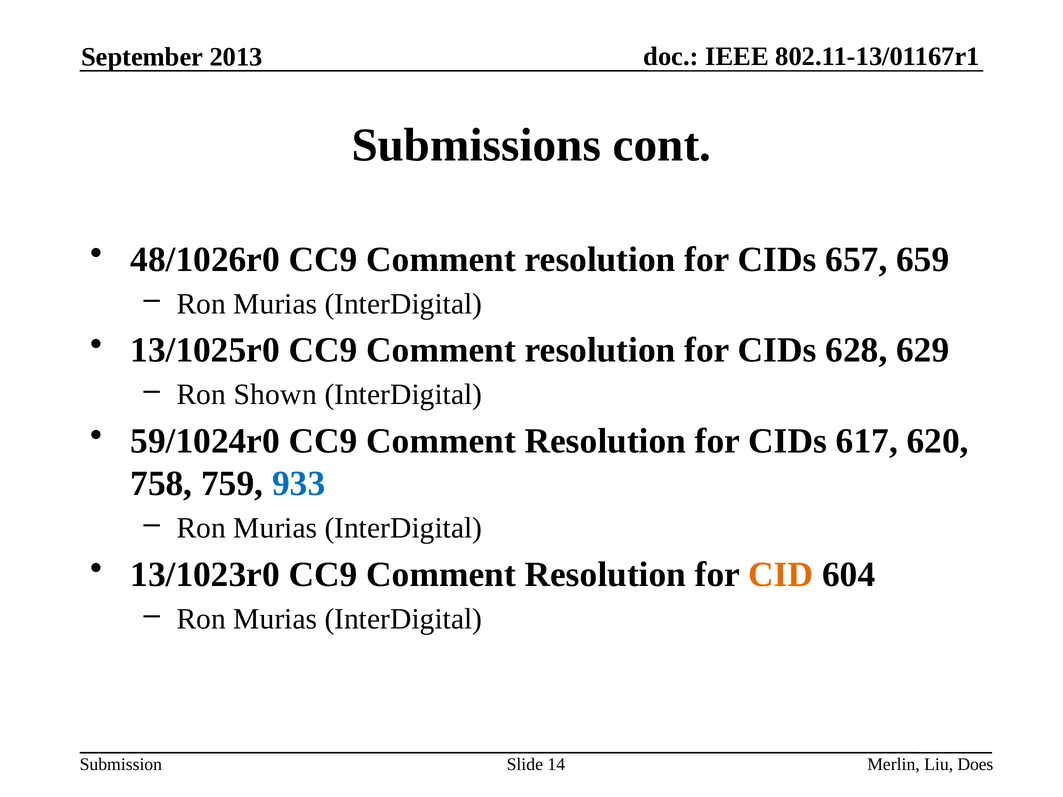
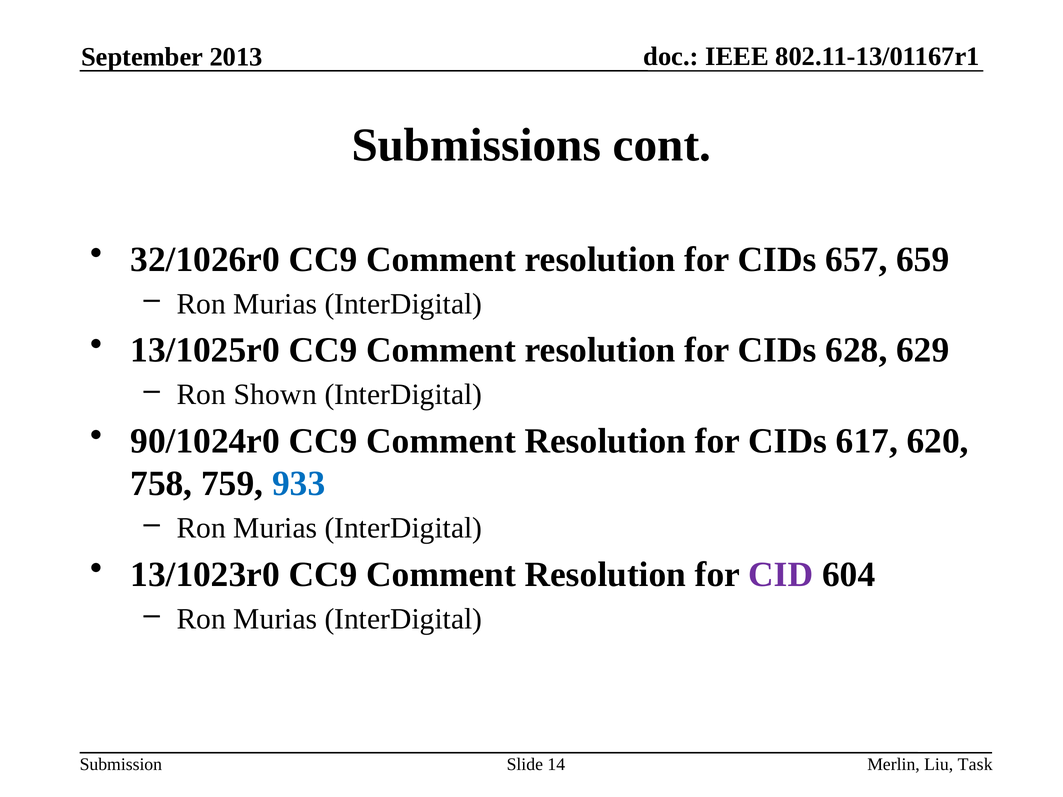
48/1026r0: 48/1026r0 -> 32/1026r0
59/1024r0: 59/1024r0 -> 90/1024r0
CID colour: orange -> purple
Does: Does -> Task
